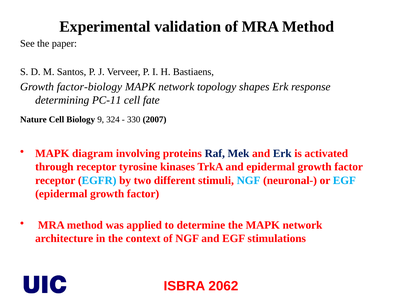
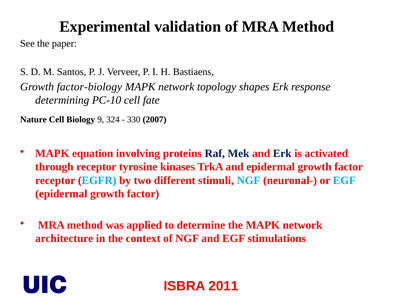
PC-11: PC-11 -> PC-10
diagram: diagram -> equation
2062: 2062 -> 2011
